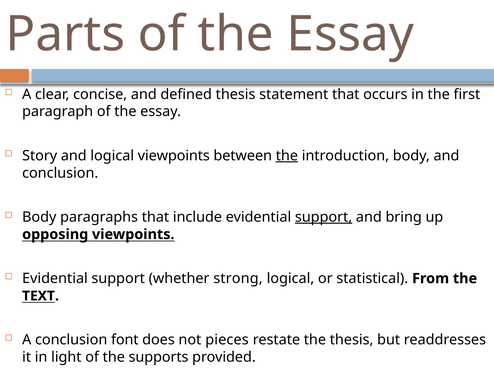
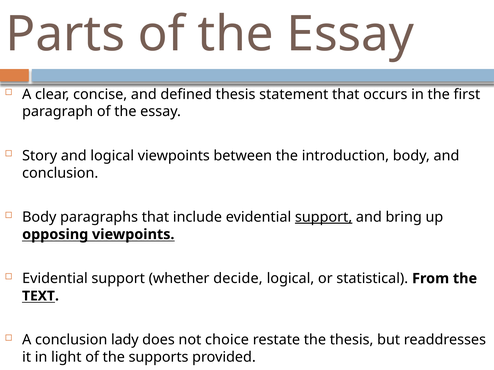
the at (287, 156) underline: present -> none
strong: strong -> decide
font: font -> lady
pieces: pieces -> choice
